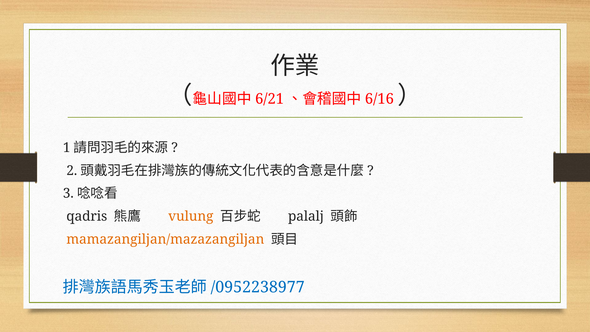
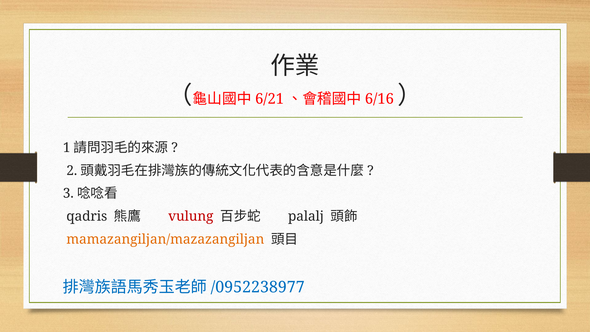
vulung colour: orange -> red
